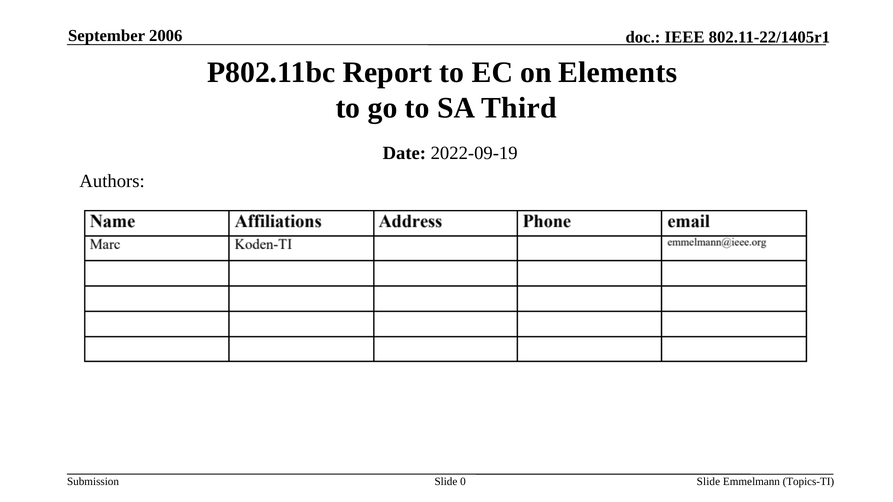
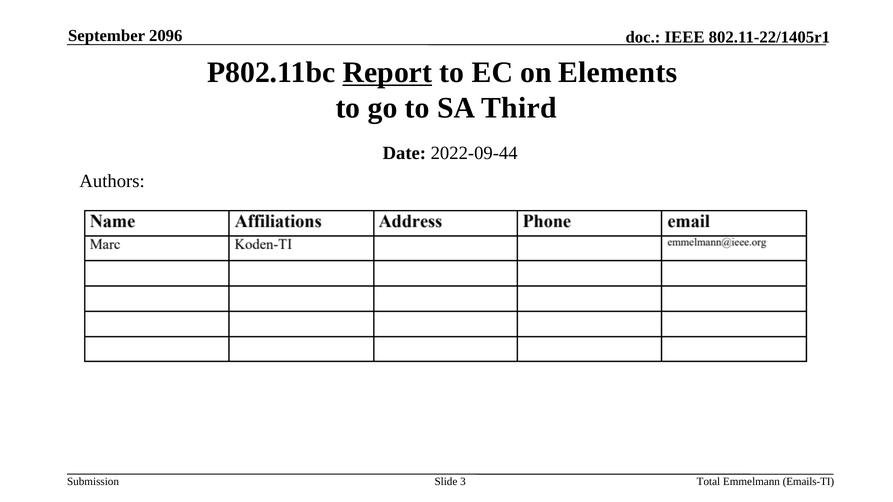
2006: 2006 -> 2096
Report underline: none -> present
2022-09-19: 2022-09-19 -> 2022-09-44
0: 0 -> 3
Slide at (708, 482): Slide -> Total
Topics-TI: Topics-TI -> Emails-TI
